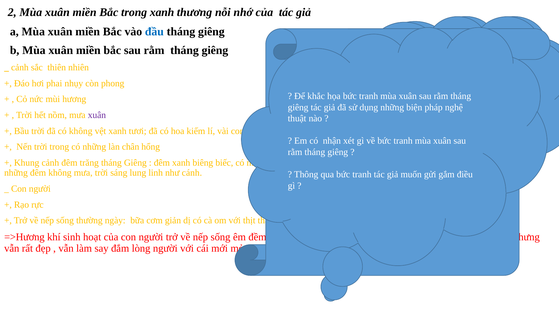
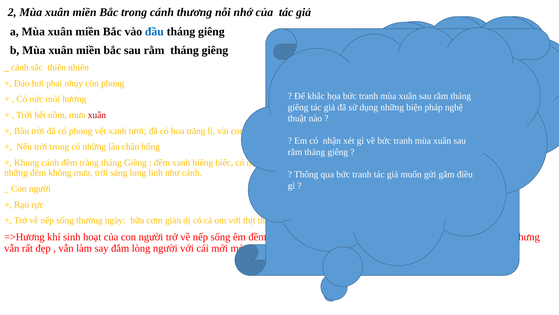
trong xanh: xanh -> cánh
xuân at (97, 115) colour: purple -> red
có không: không -> phong
hoa kiếm: kiếm -> trăng
